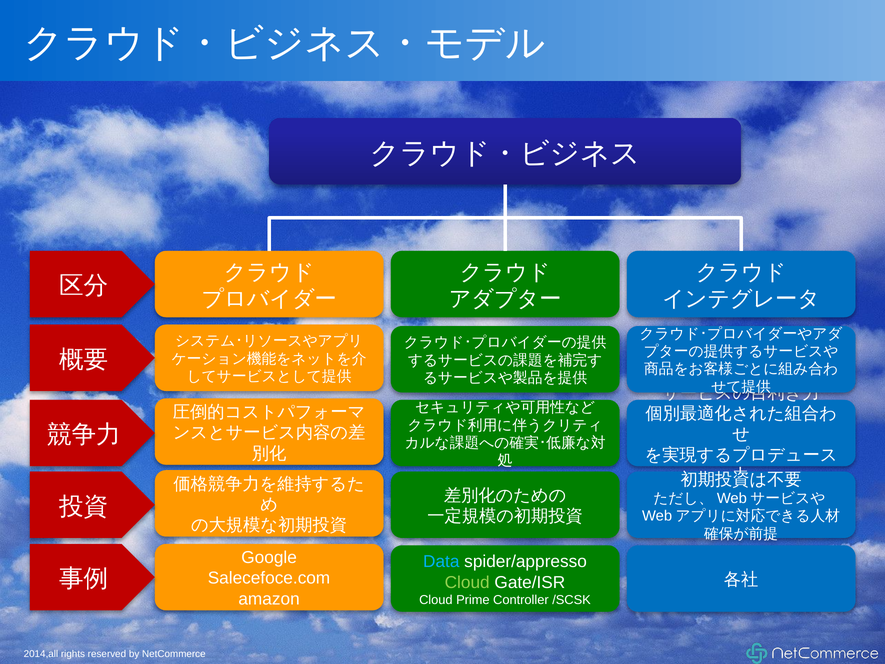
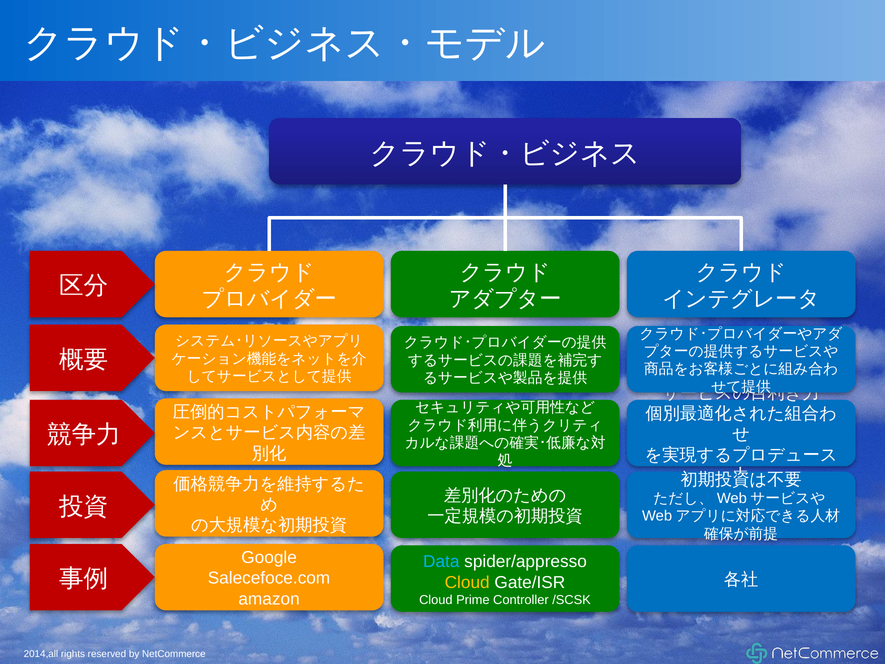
Cloud at (467, 582) colour: light green -> yellow
